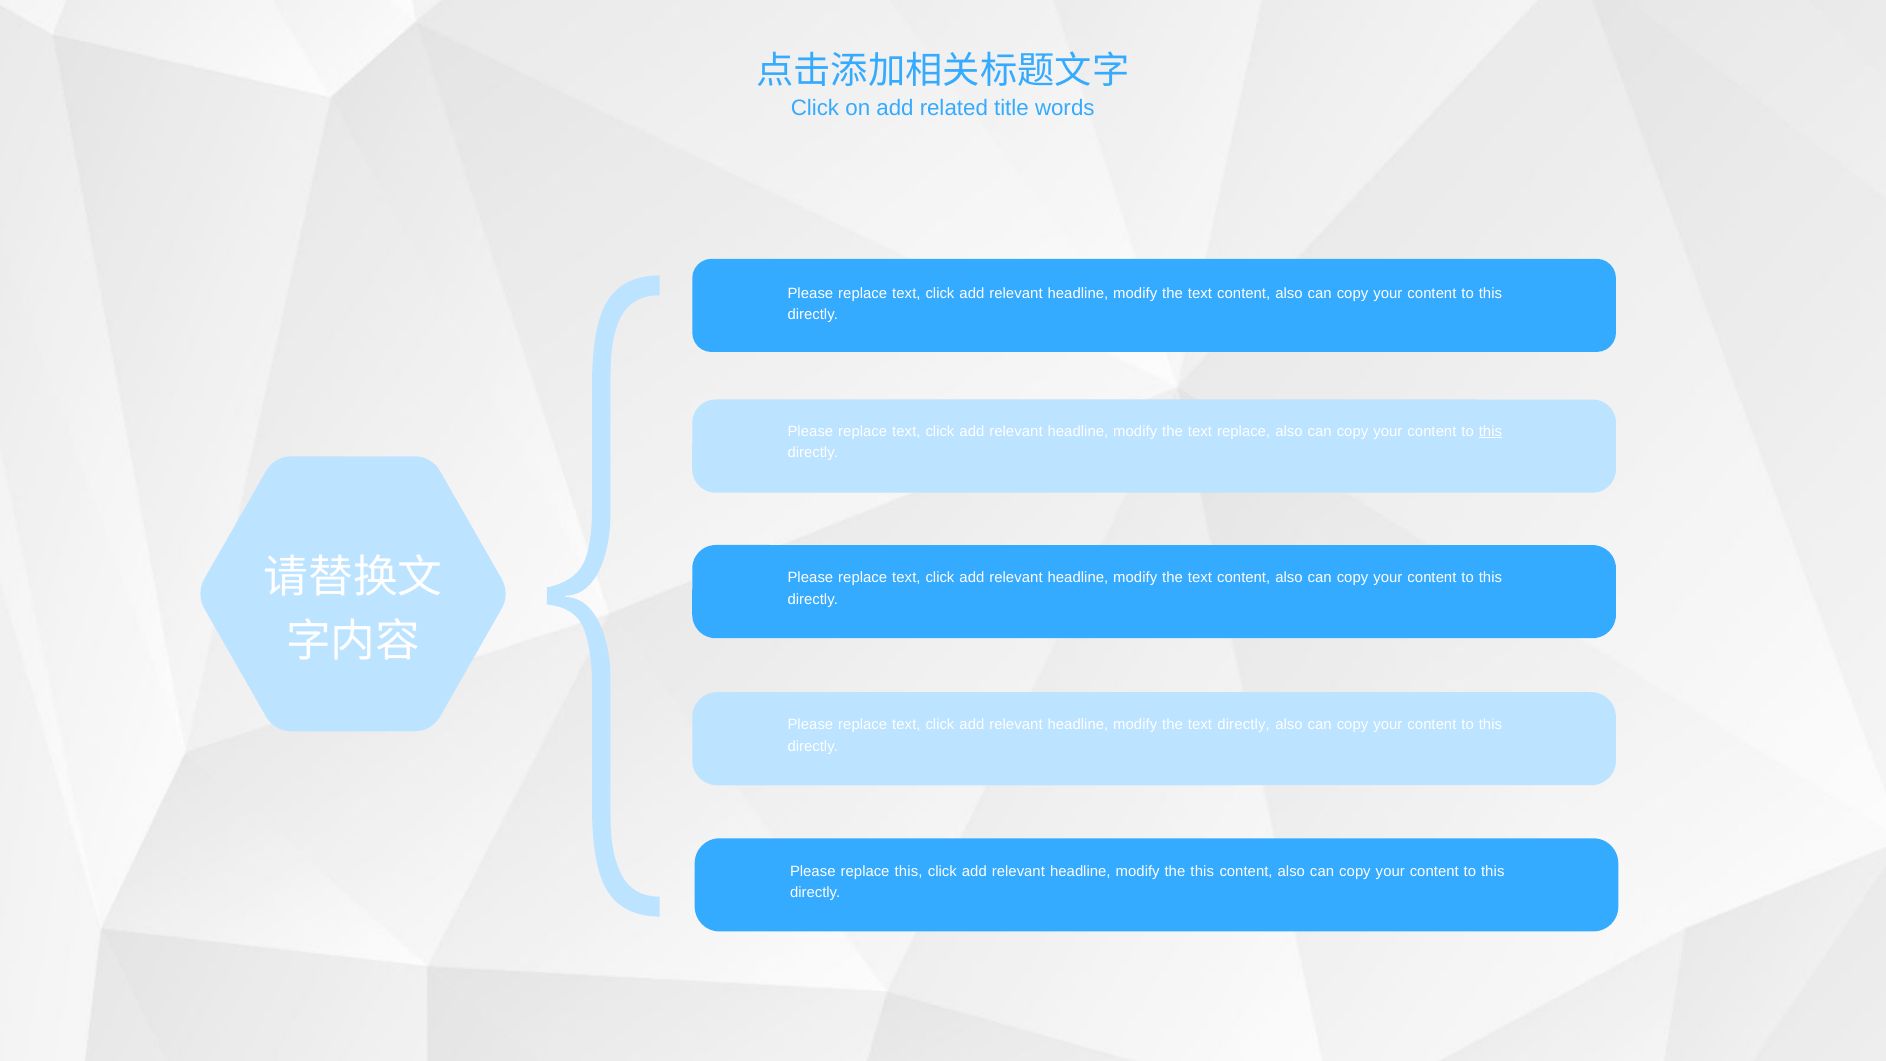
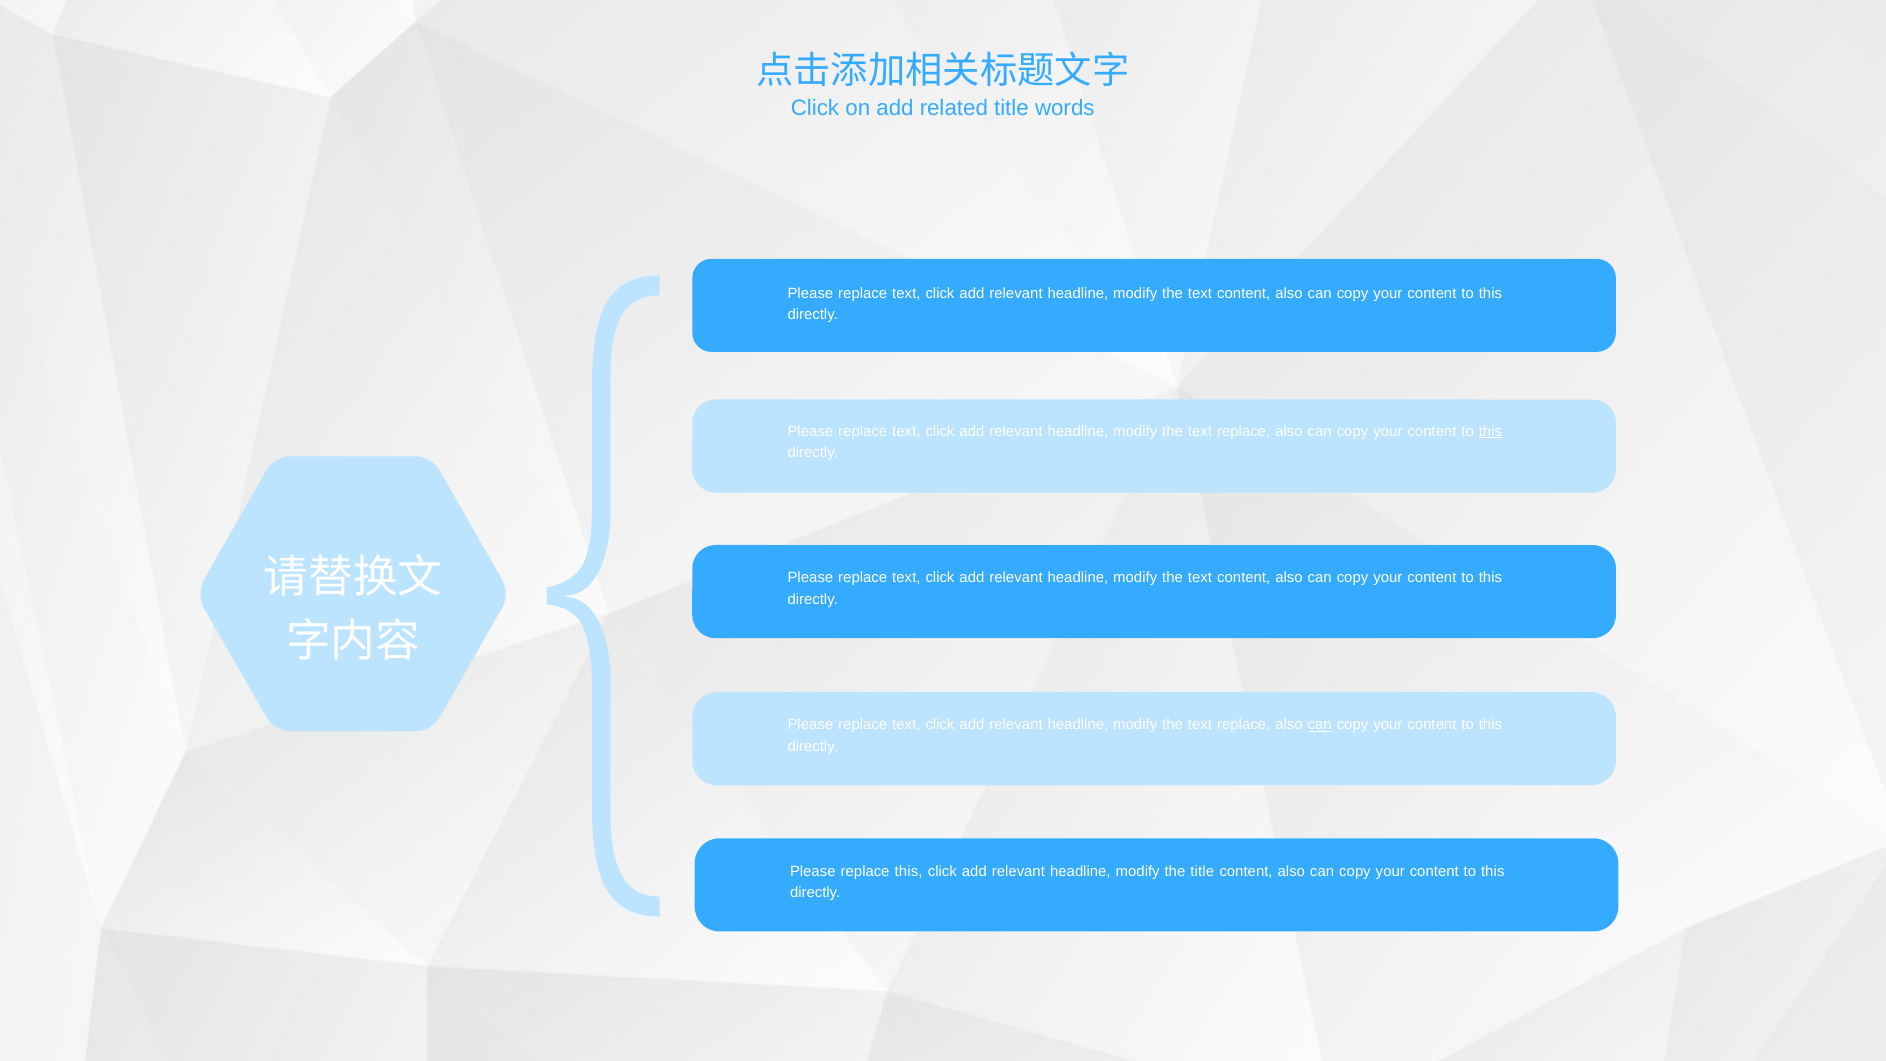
directly at (1244, 725): directly -> replace
can at (1320, 725) underline: none -> present
the this: this -> title
